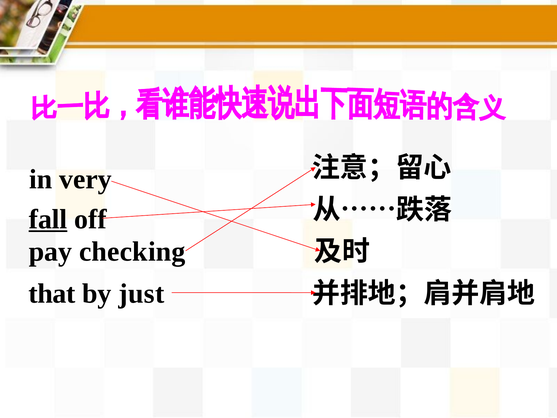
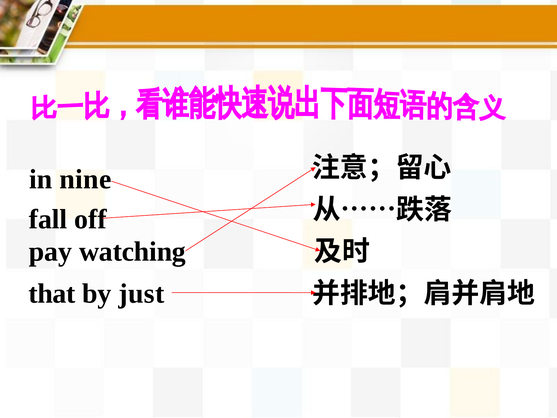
very: very -> nine
fall underline: present -> none
checking: checking -> watching
